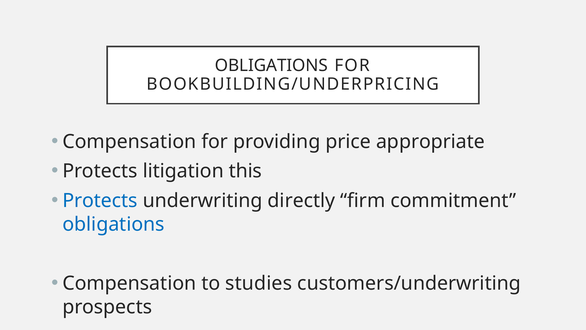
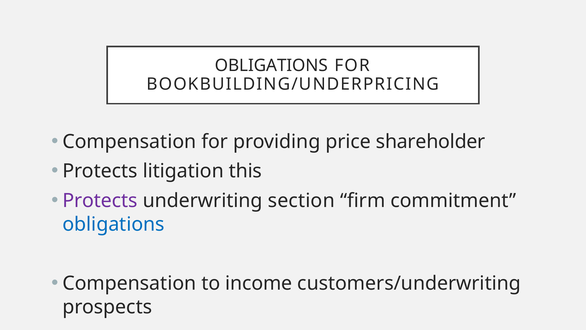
appropriate: appropriate -> shareholder
Protects at (100, 201) colour: blue -> purple
directly: directly -> section
studies: studies -> income
